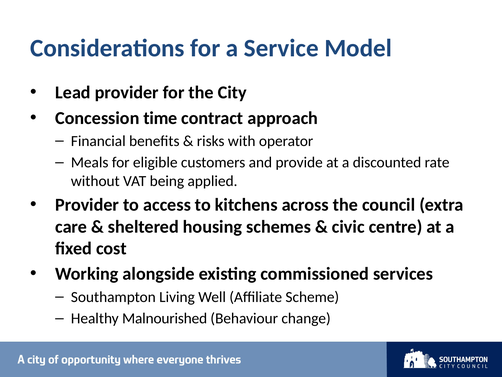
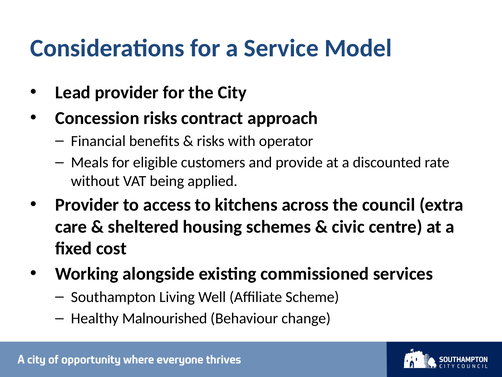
Concession time: time -> risks
